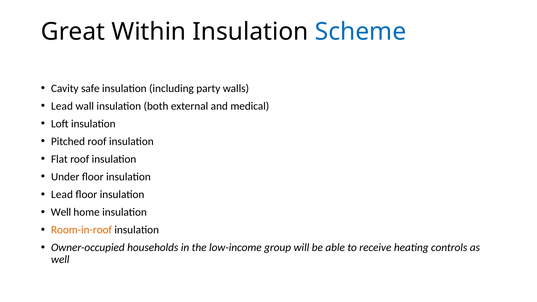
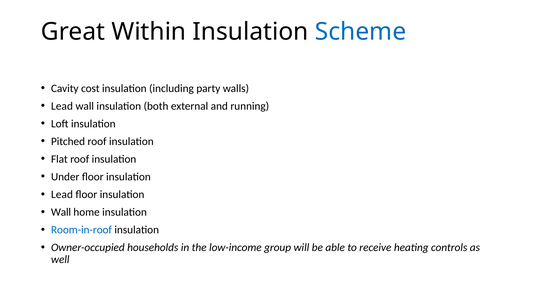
safe: safe -> cost
medical: medical -> running
Well at (61, 212): Well -> Wall
Room-in-roof colour: orange -> blue
